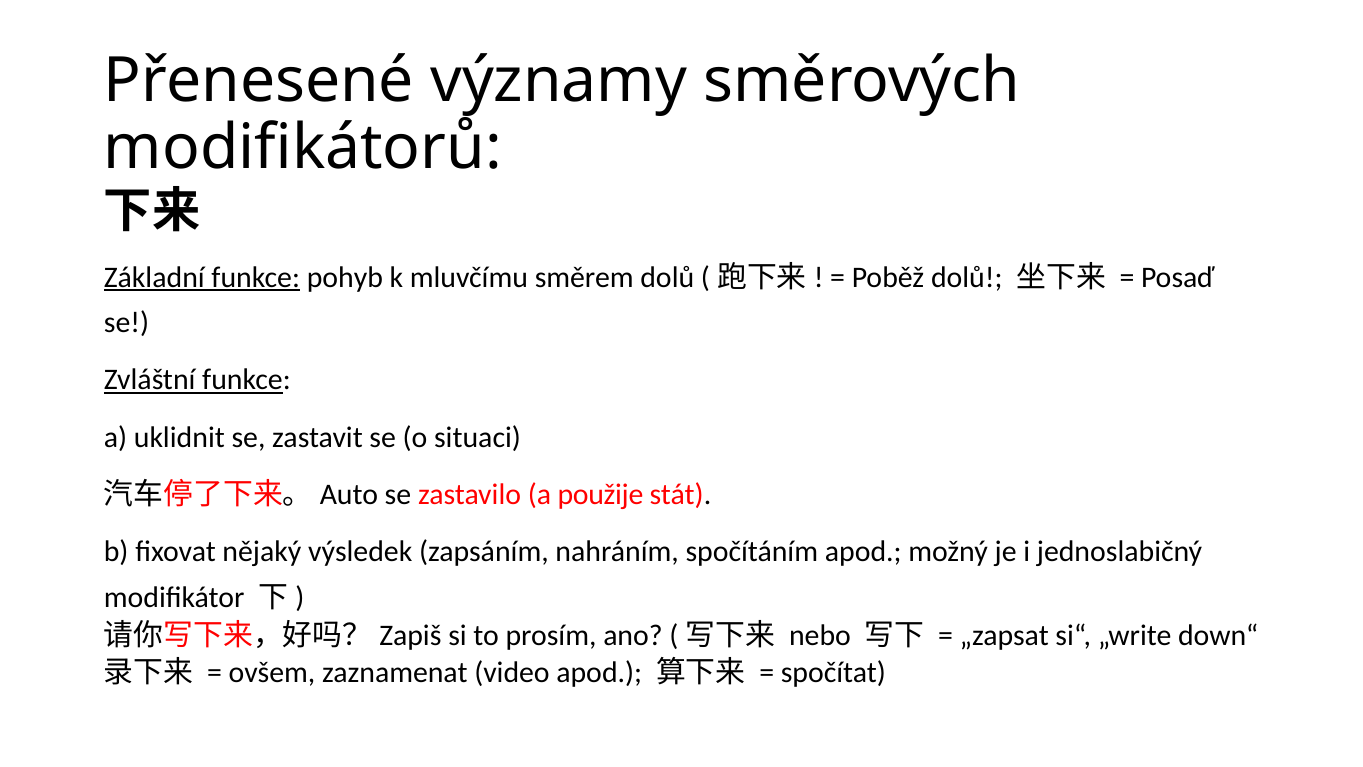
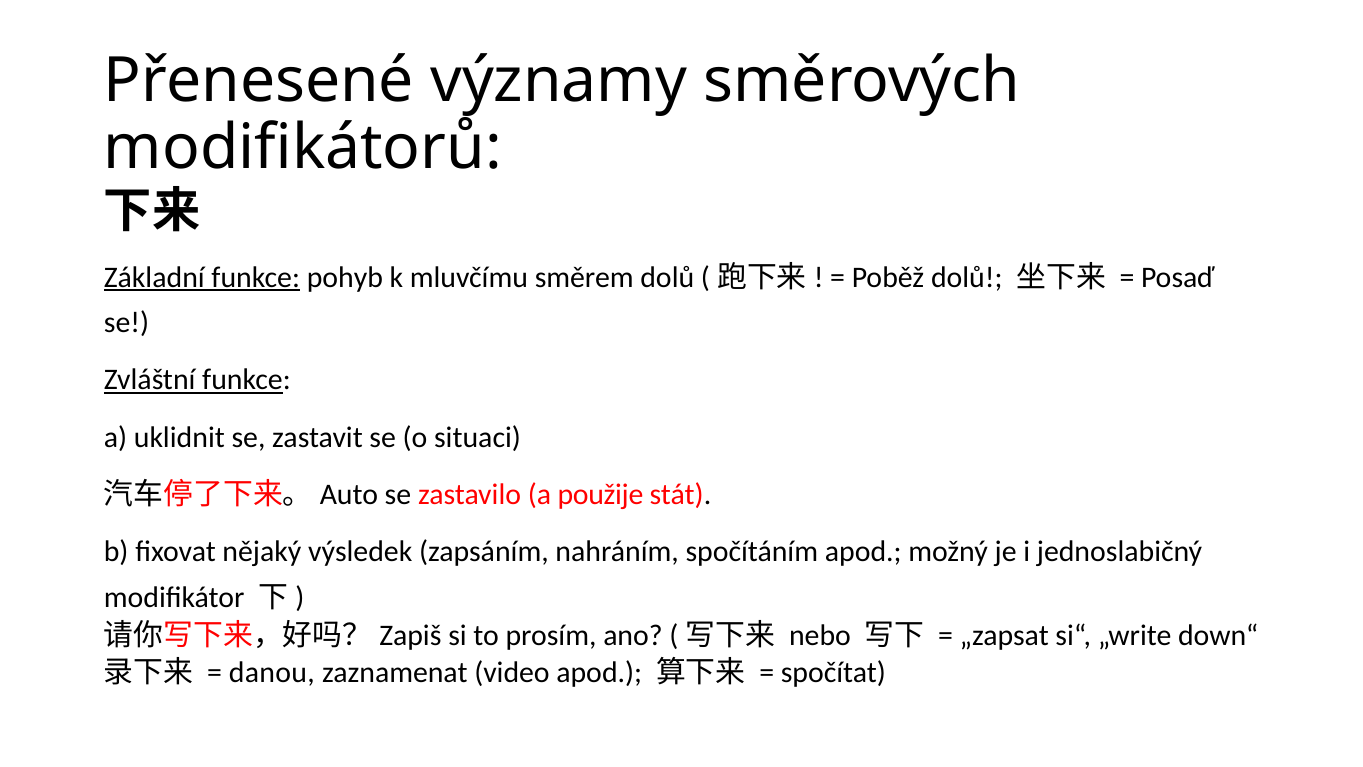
ovšem: ovšem -> danou
